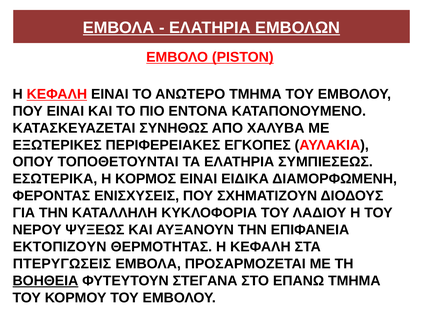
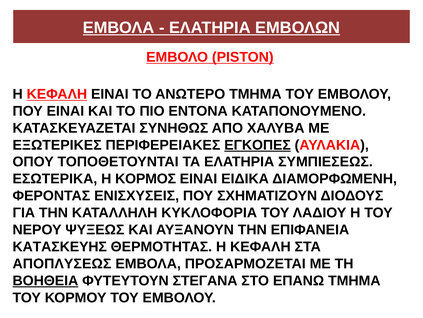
ΕΓΚΟΠΕΣ underline: none -> present
ΕΚΤΟΠΙΖΟΥΝ: ΕΚΤΟΠΙΖΟΥΝ -> ΚΑΤΑΣΚΕΥΗΣ
ΠΤΕΡΥΓΩΣΕΙΣ: ΠΤΕΡΥΓΩΣΕΙΣ -> ΑΠΟΠΛΥΣΕΩΣ
